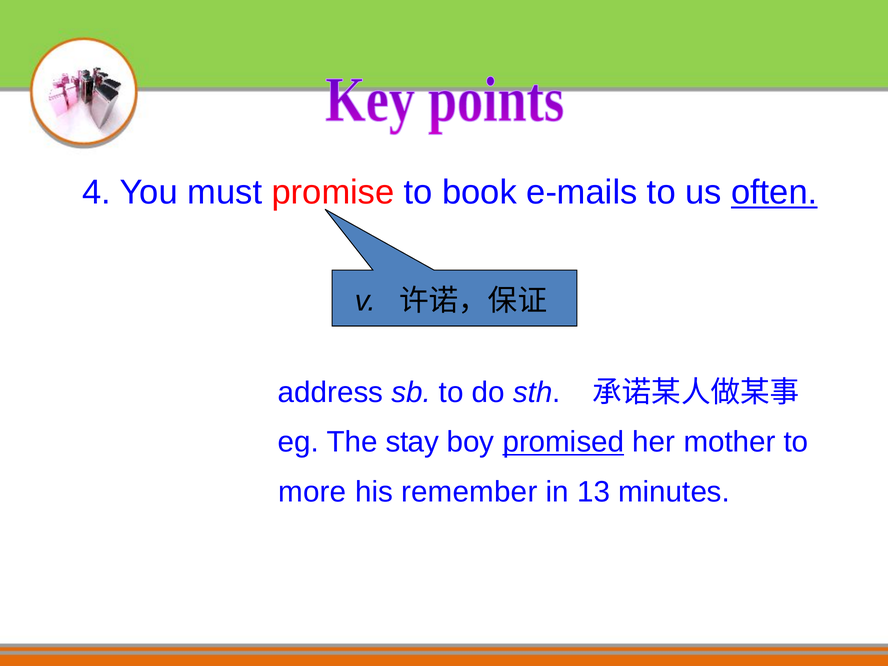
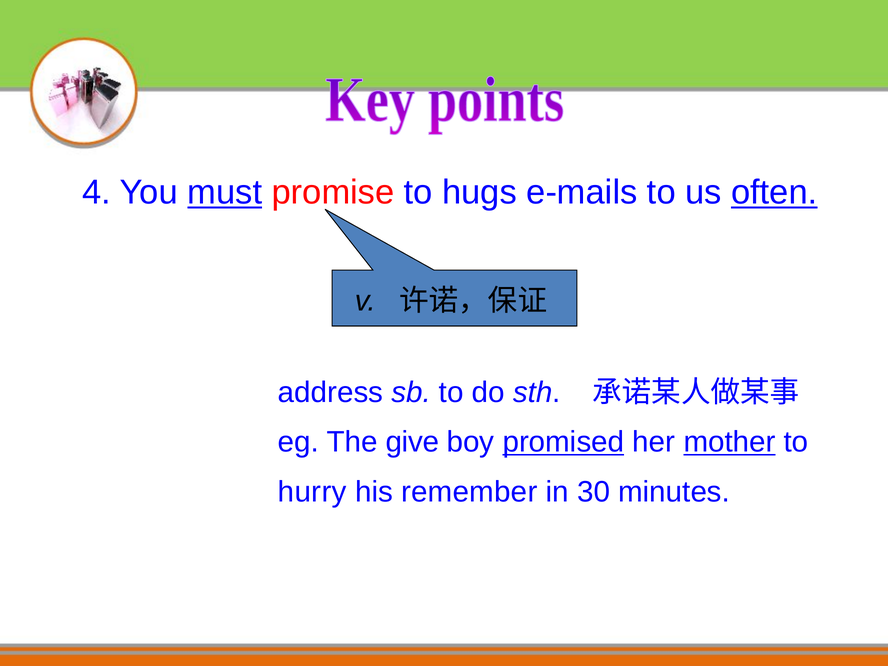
must underline: none -> present
book: book -> hugs
stay: stay -> give
mother underline: none -> present
more: more -> hurry
13: 13 -> 30
